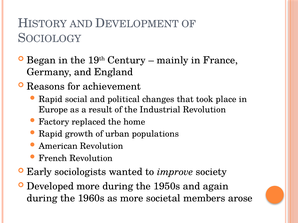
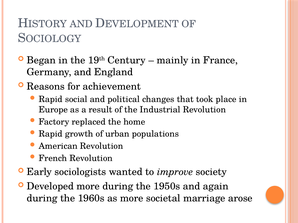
members: members -> marriage
